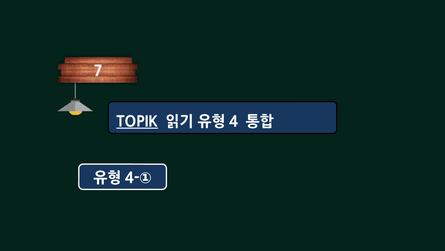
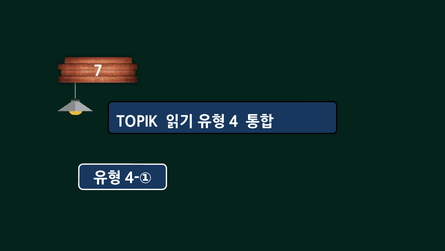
TOPIK underline: present -> none
